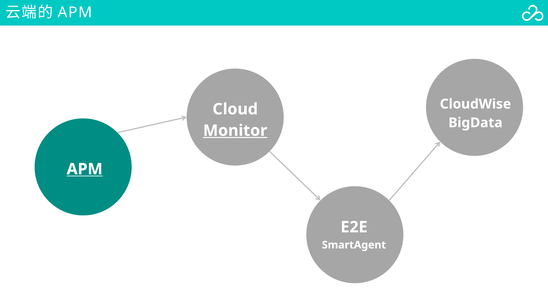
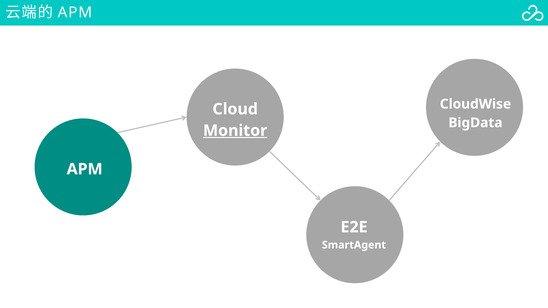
APM at (85, 169) underline: present -> none
